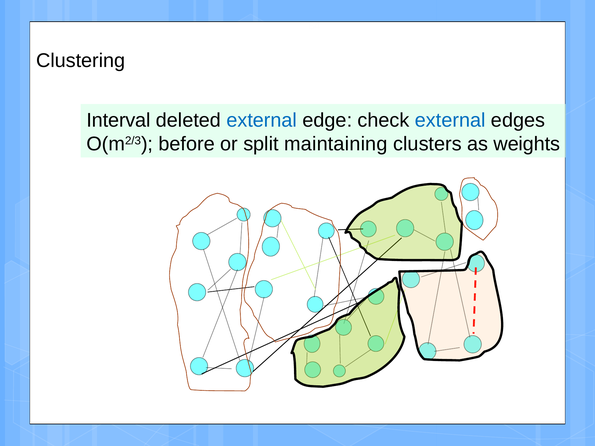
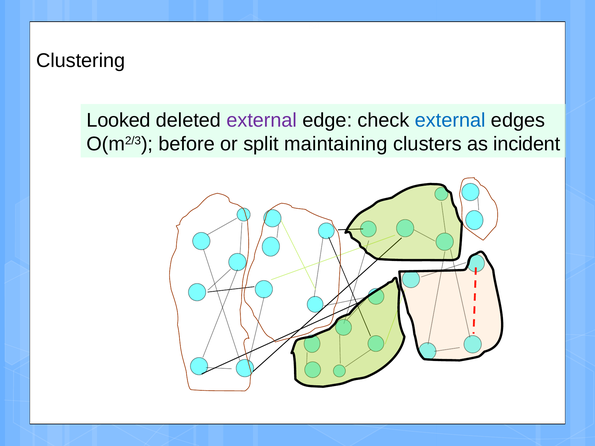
Interval: Interval -> Looked
external at (262, 120) colour: blue -> purple
weights: weights -> incident
